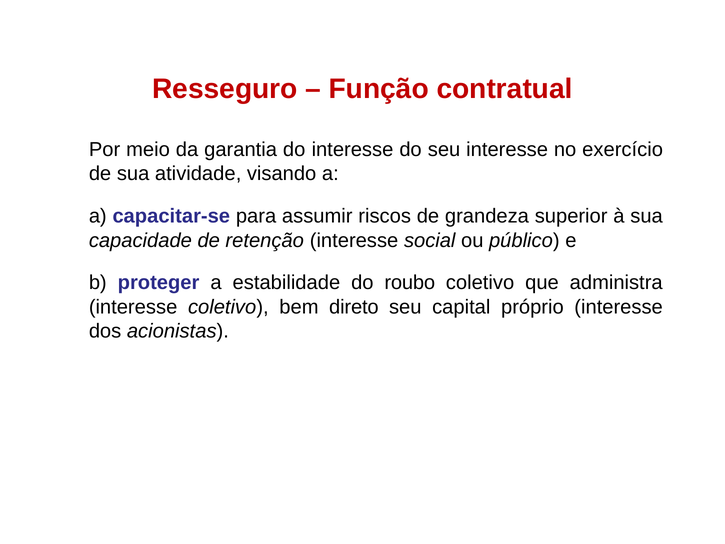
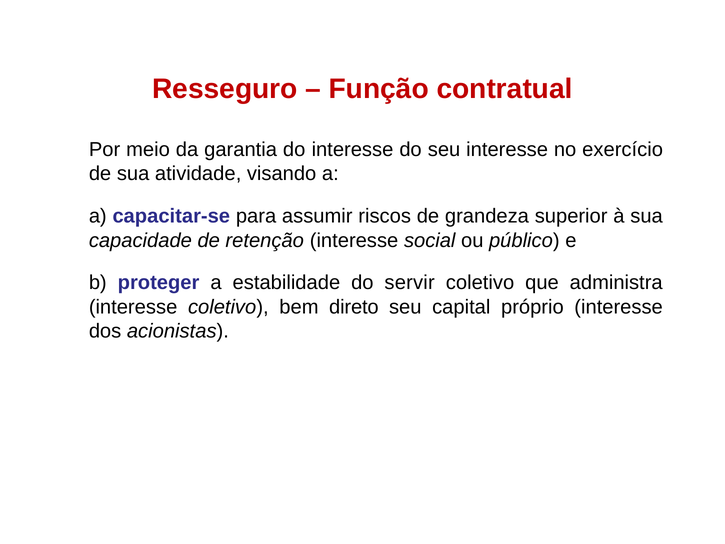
roubo: roubo -> servir
